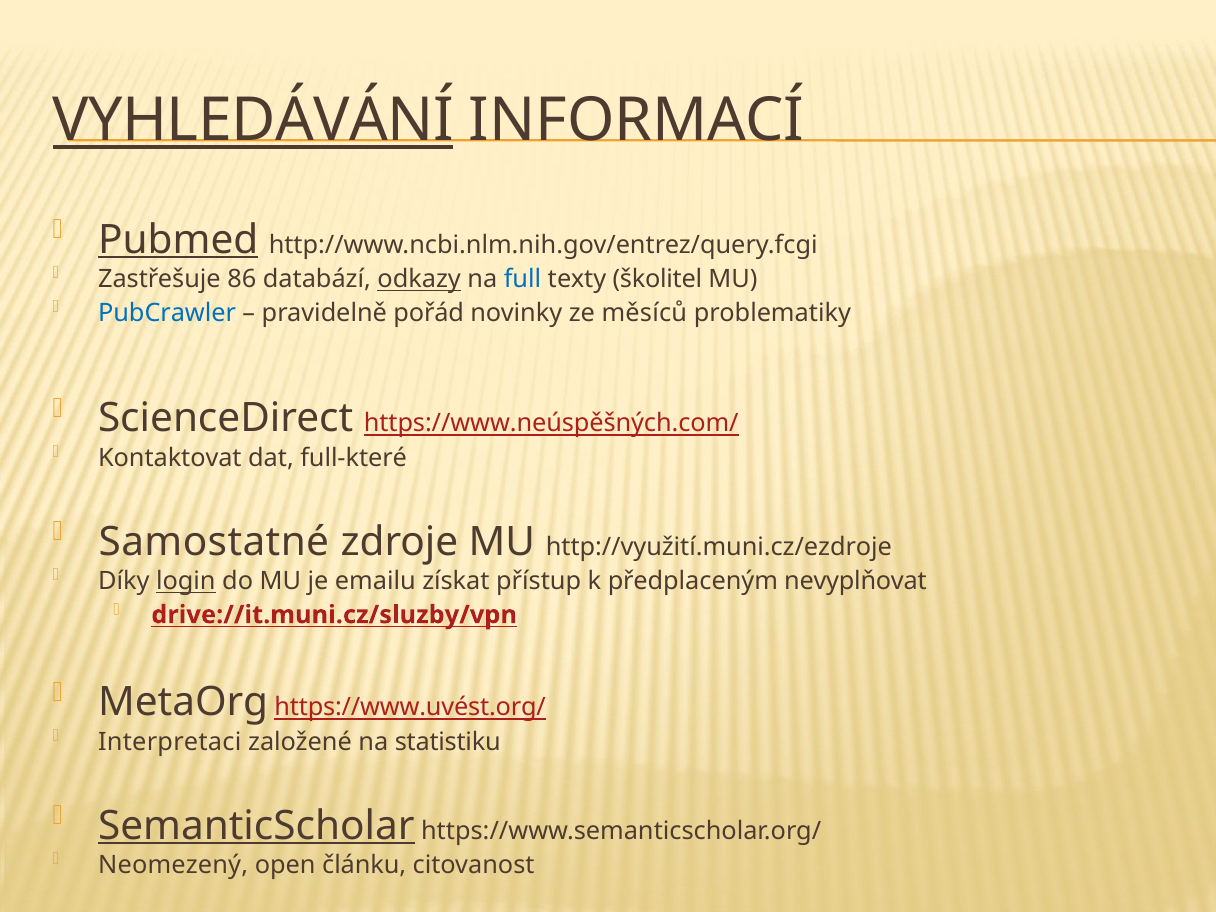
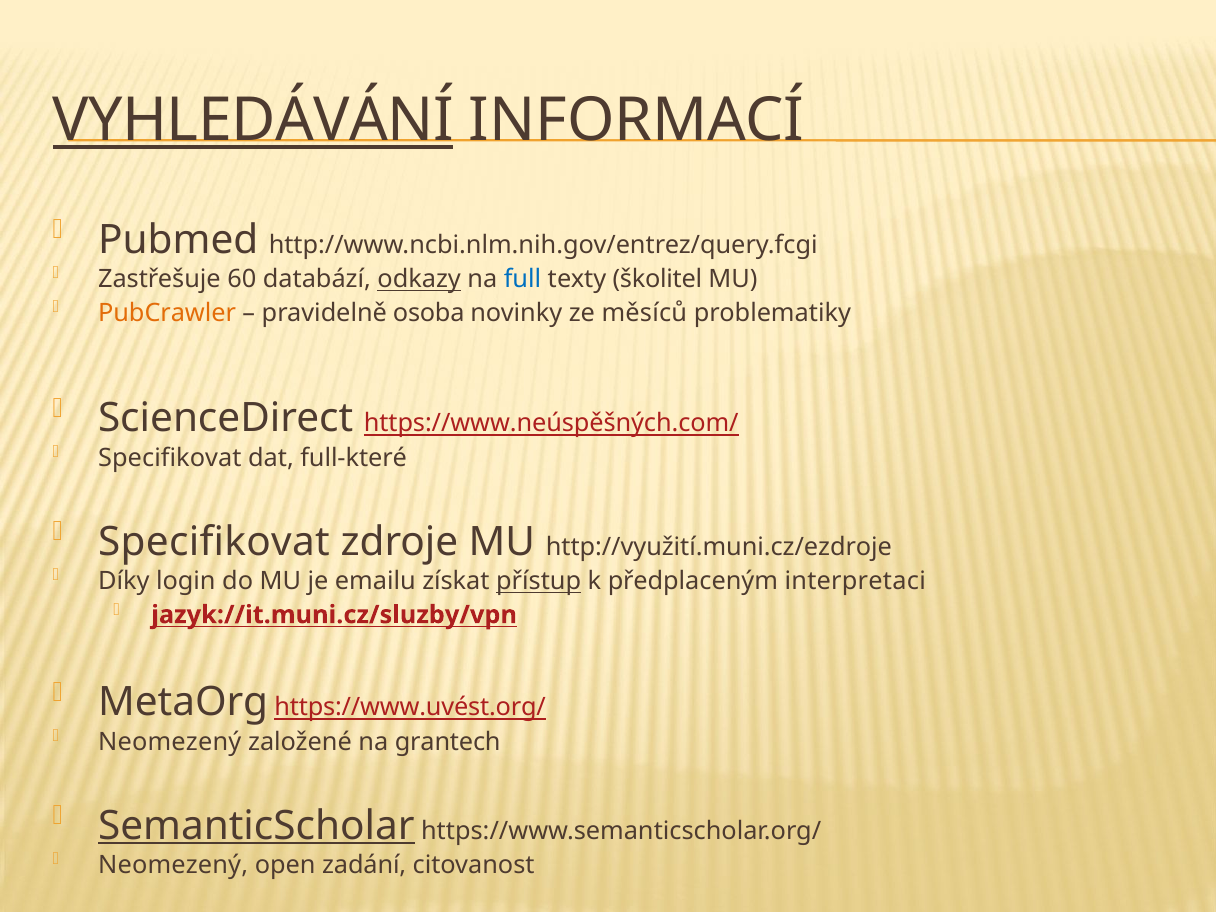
Pubmed underline: present -> none
86: 86 -> 60
PubCrawler colour: blue -> orange
pořád: pořád -> osoba
Kontaktovat at (170, 458): Kontaktovat -> Specifikovat
Samostatné at (214, 542): Samostatné -> Specifikovat
login underline: present -> none
přístup underline: none -> present
nevyplňovat: nevyplňovat -> interpretaci
drive://it.muni.cz/sluzby/vpn: drive://it.muni.cz/sluzby/vpn -> jazyk://it.muni.cz/sluzby/vpn
Interpretaci at (170, 742): Interpretaci -> Neomezený
statistiku: statistiku -> grantech
článku: článku -> zadání
